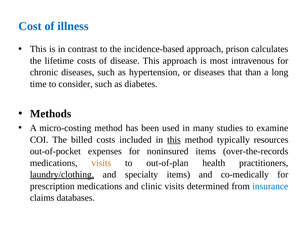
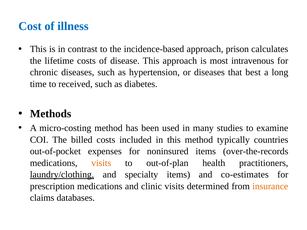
than: than -> best
consider: consider -> received
this at (174, 140) underline: present -> none
resources: resources -> countries
co-medically: co-medically -> co-estimates
insurance colour: blue -> orange
